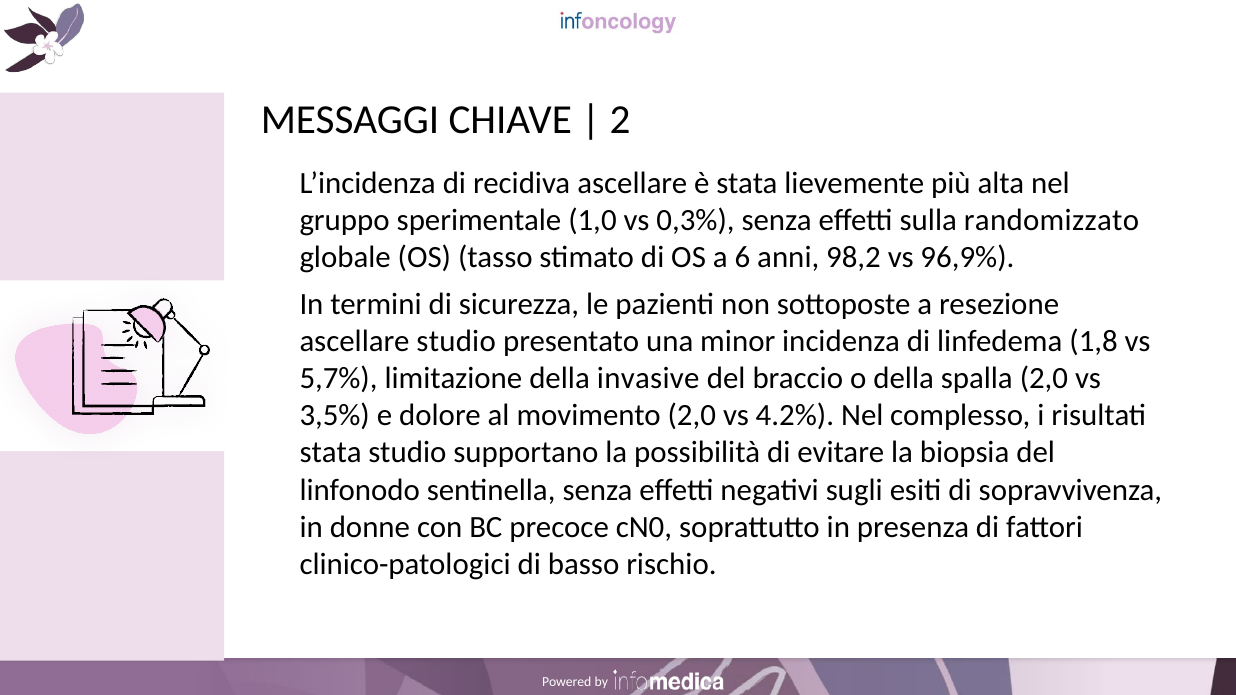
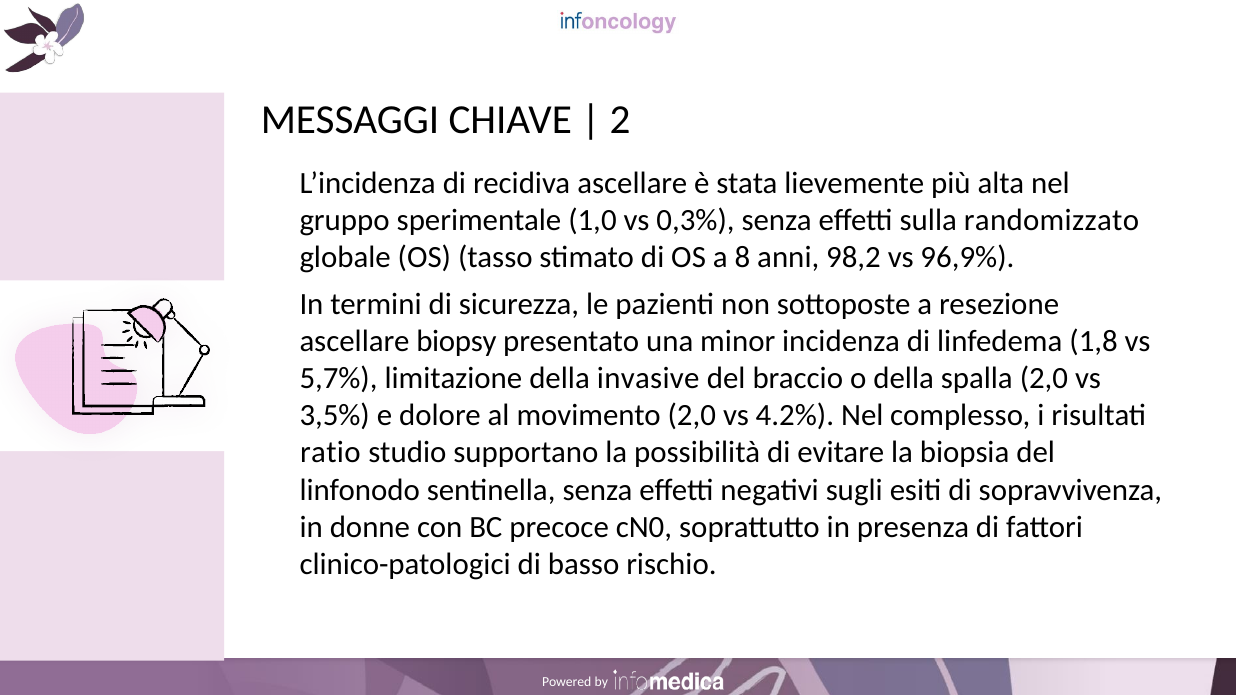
6: 6 -> 8
ascellare studio: studio -> biopsy
stata at (331, 453): stata -> ratio
